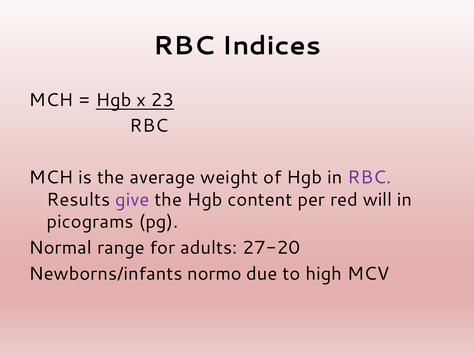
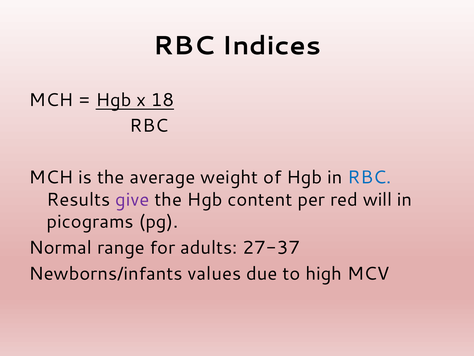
23: 23 -> 18
RBC at (369, 177) colour: purple -> blue
27-20: 27-20 -> 27-37
normo: normo -> values
